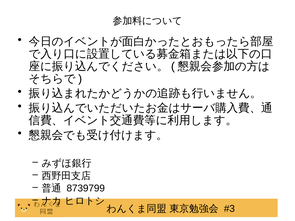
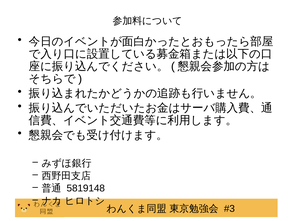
8739799: 8739799 -> 5819148
